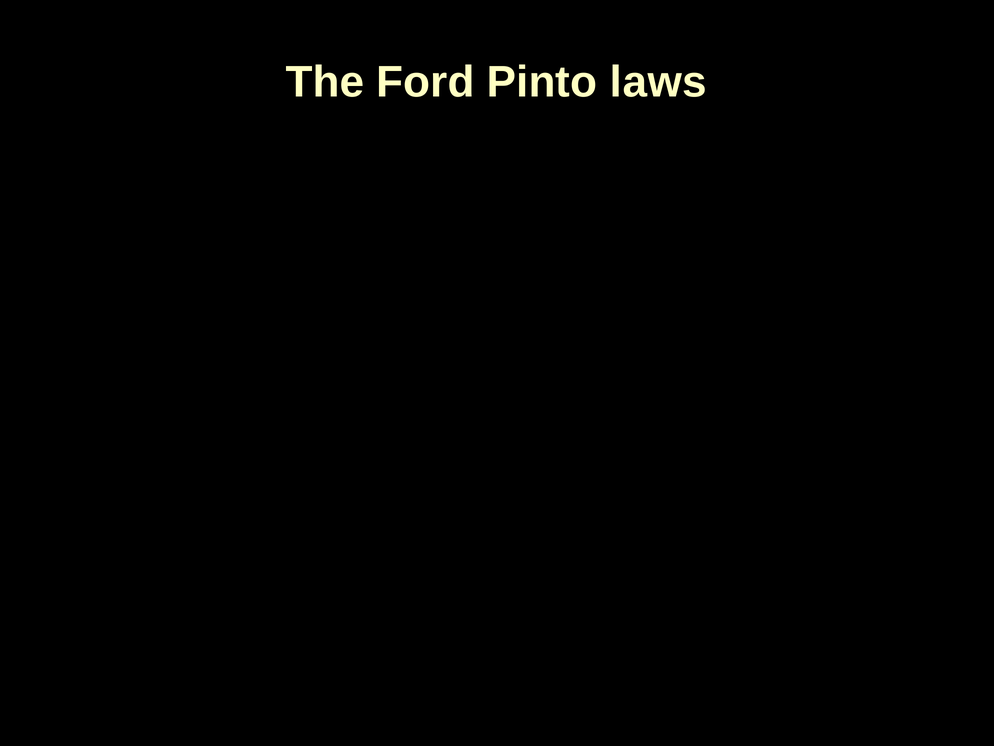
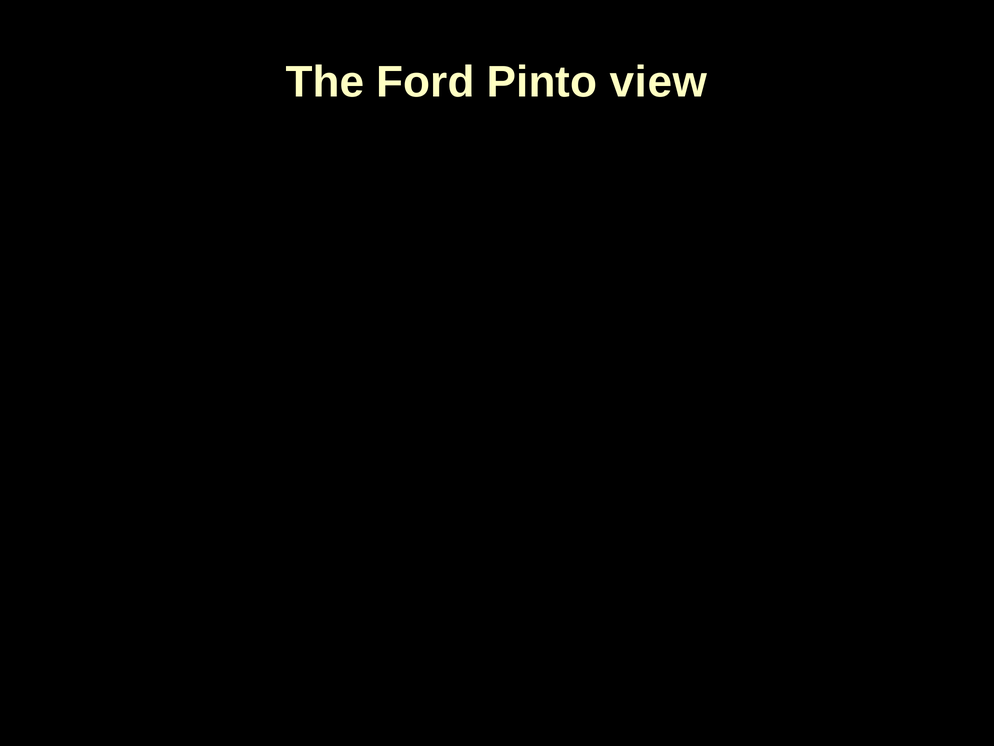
laws: laws -> view
